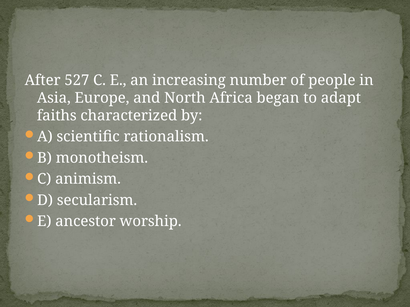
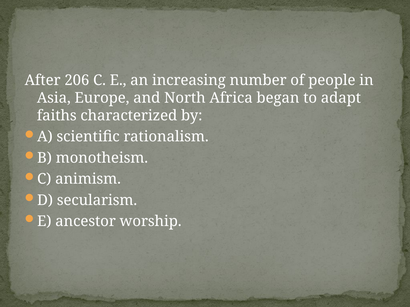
527: 527 -> 206
